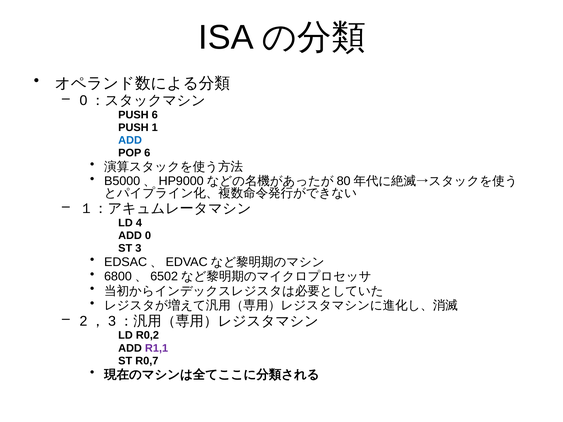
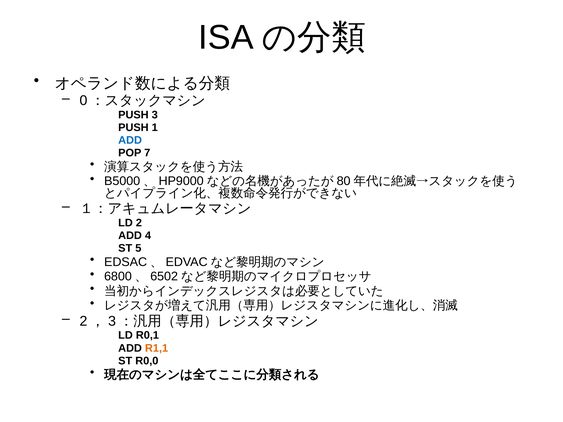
PUSH 6: 6 -> 3
POP 6: 6 -> 7
4: 4 -> 2
0: 0 -> 4
3: 3 -> 5
R0,2: R0,2 -> R0,1
R1,1 colour: purple -> orange
R0,7: R0,7 -> R0,0
